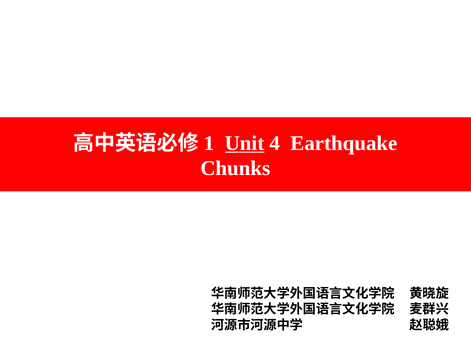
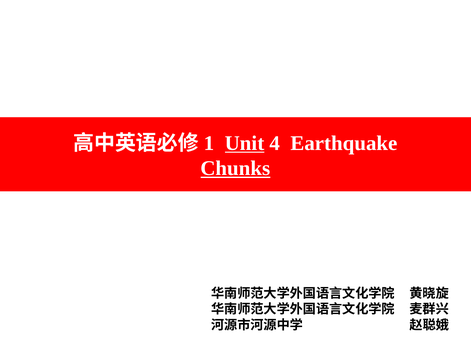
Chunks underline: none -> present
